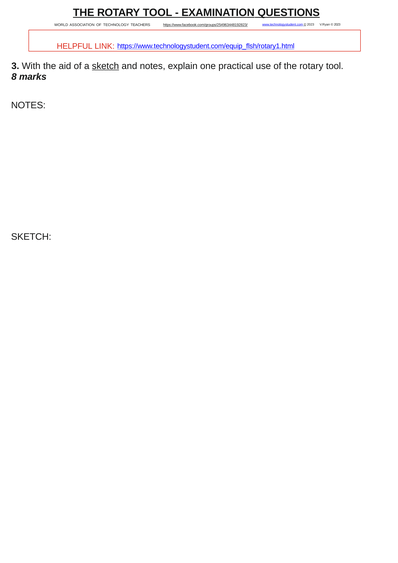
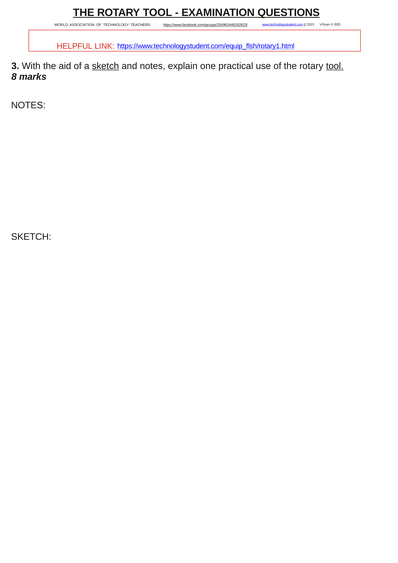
tool at (335, 66) underline: none -> present
